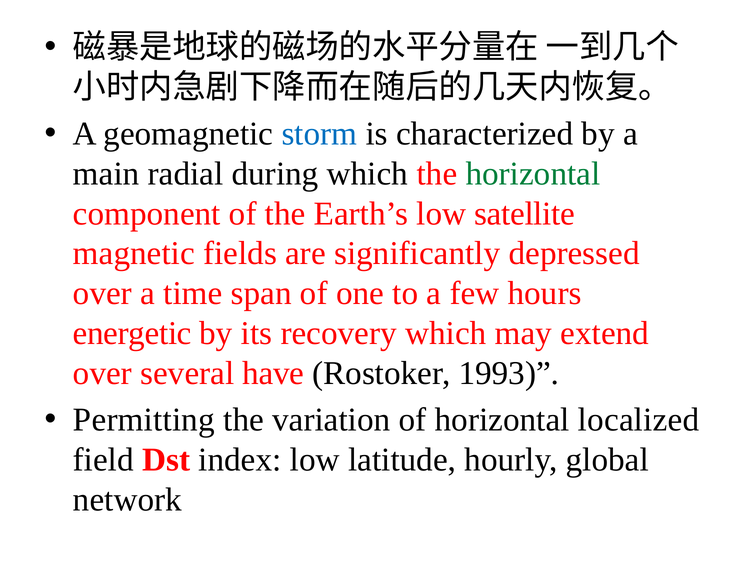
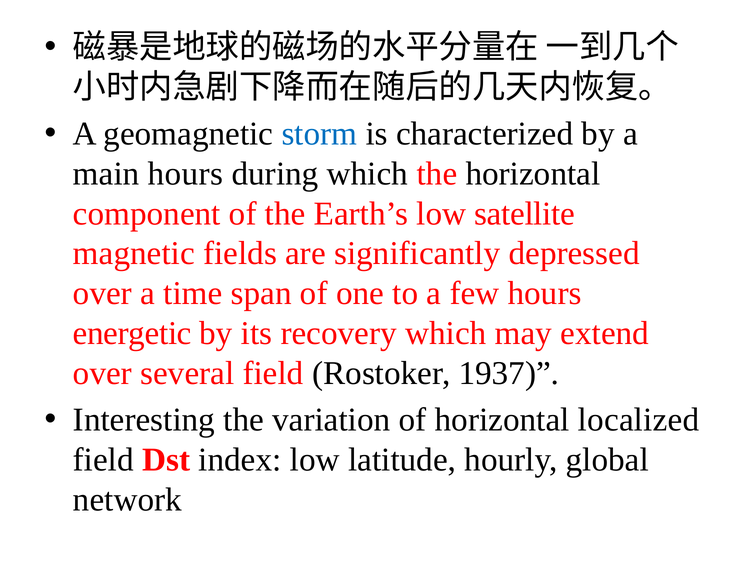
main radial: radial -> hours
horizontal at (533, 174) colour: green -> black
several have: have -> field
1993: 1993 -> 1937
Permitting: Permitting -> Interesting
